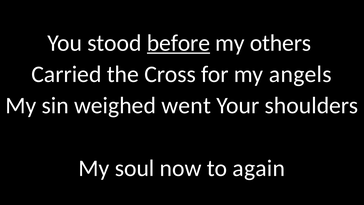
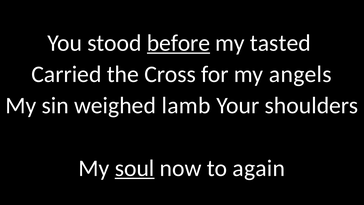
others: others -> tasted
went: went -> lamb
soul underline: none -> present
